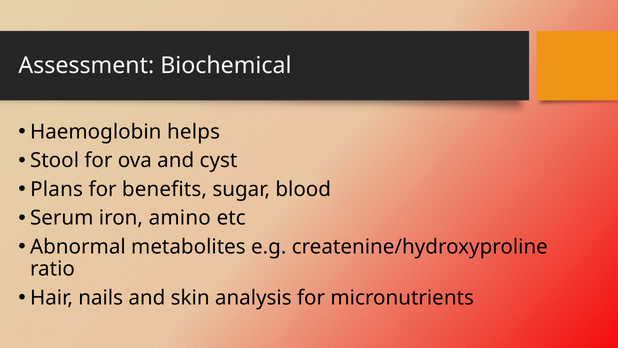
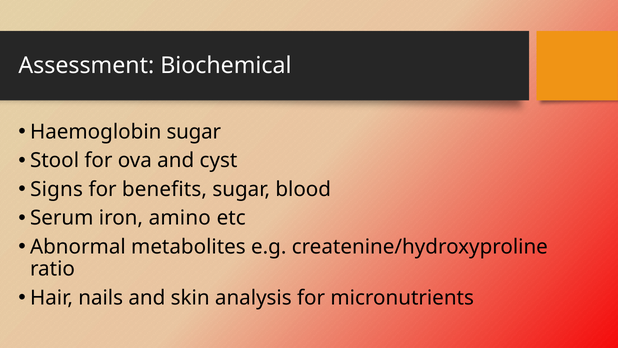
Haemoglobin helps: helps -> sugar
Plans: Plans -> Signs
